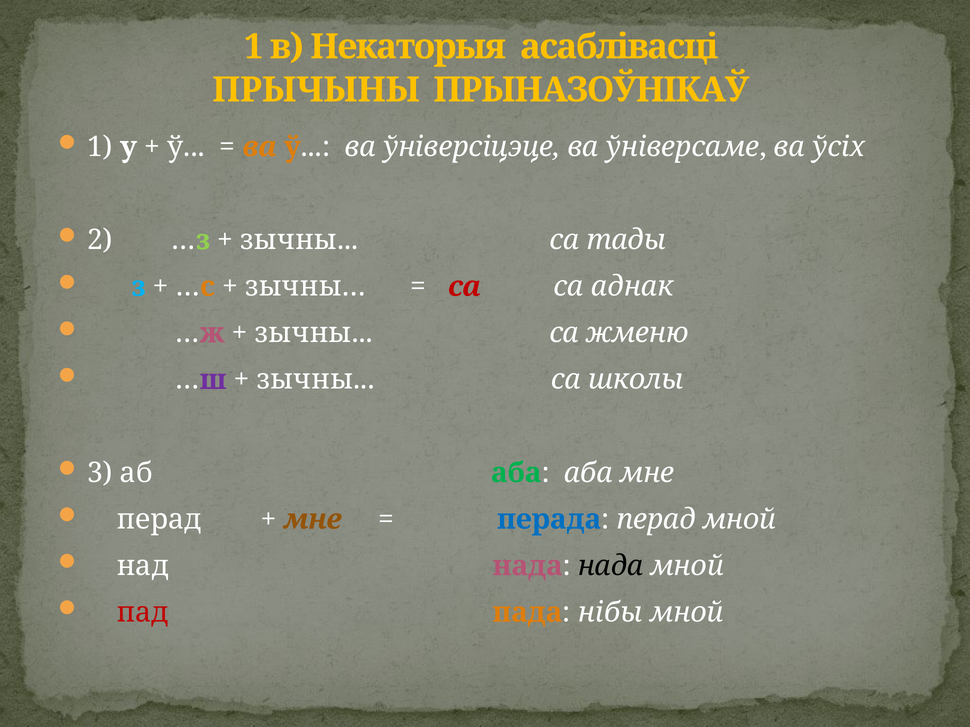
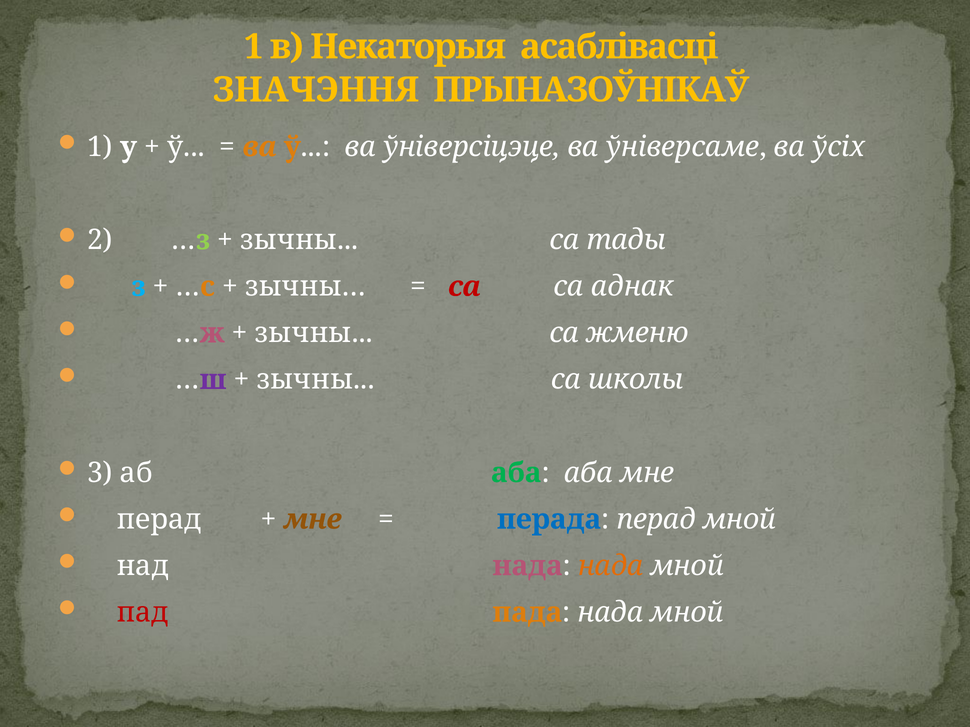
ПРЫЧЫНЫ: ПРЫЧЫНЫ -> ЗНАЧЭННЯ
нада at (611, 566) colour: black -> orange
пада нібы: нібы -> нада
